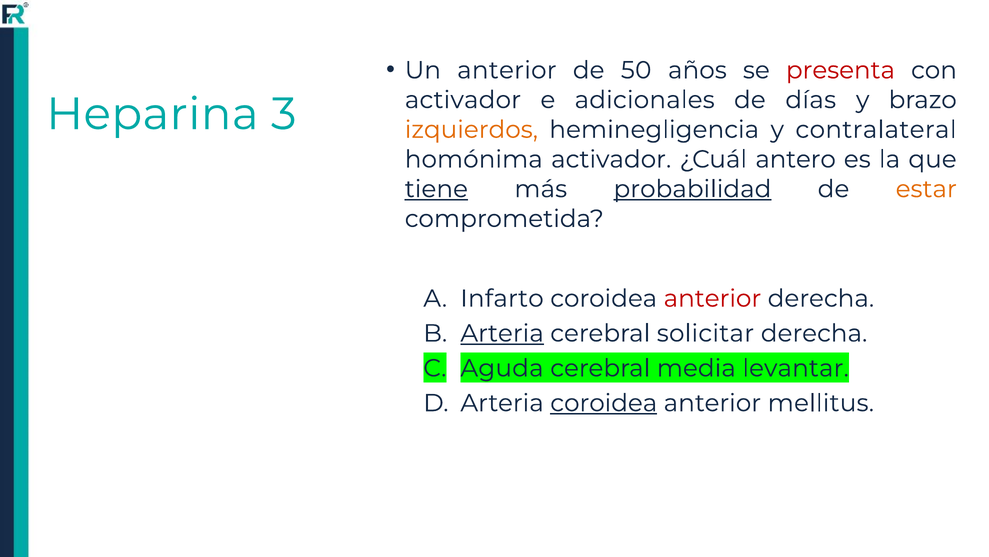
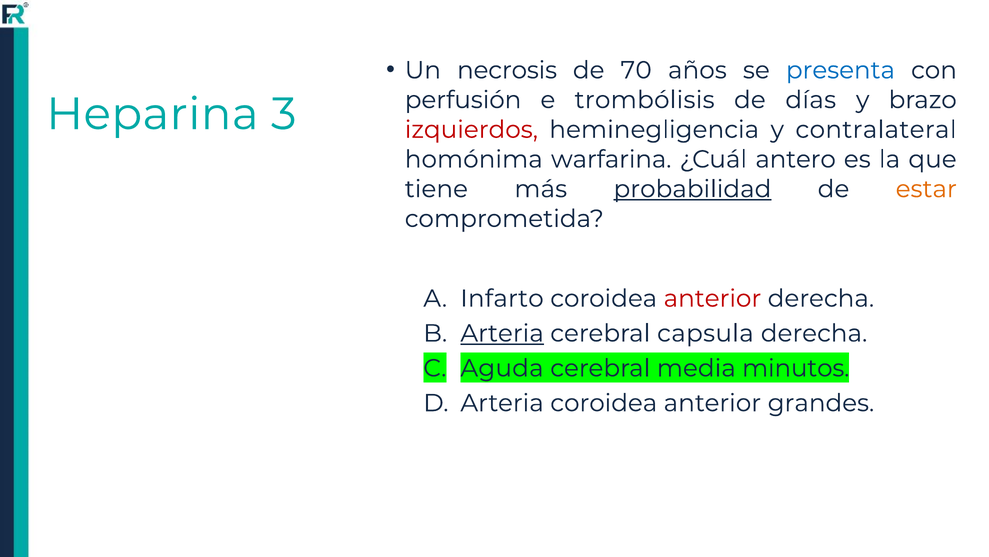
Un anterior: anterior -> necrosis
50: 50 -> 70
presenta colour: red -> blue
activador at (463, 100): activador -> perfusión
adicionales: adicionales -> trombólisis
izquierdos colour: orange -> red
homónima activador: activador -> warfarina
tiene underline: present -> none
solicitar: solicitar -> capsula
levantar: levantar -> minutos
coroidea at (604, 403) underline: present -> none
mellitus: mellitus -> grandes
